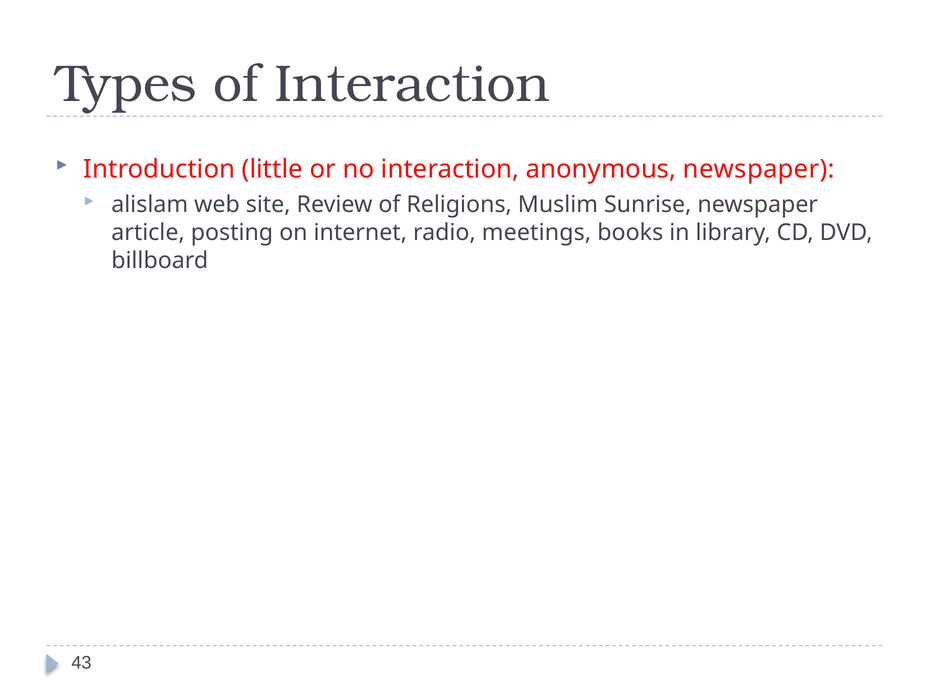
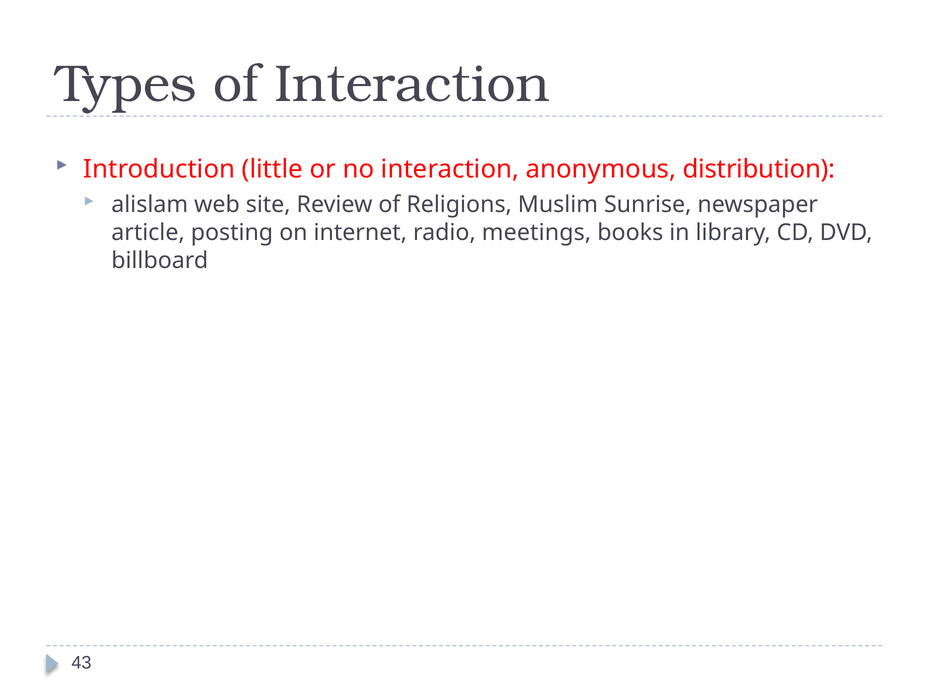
anonymous newspaper: newspaper -> distribution
